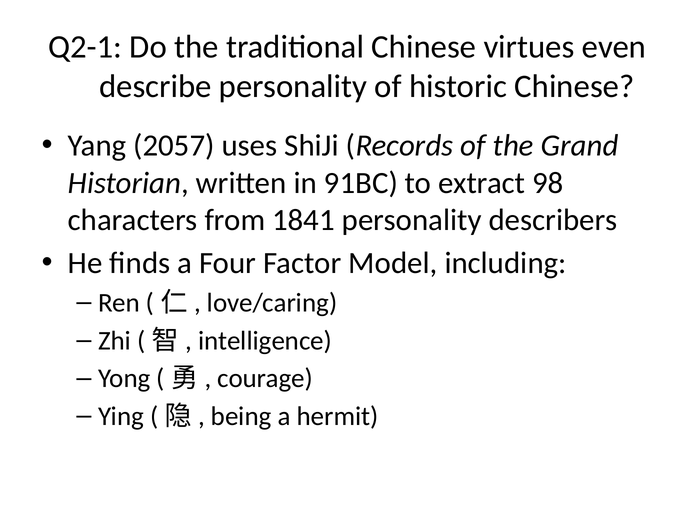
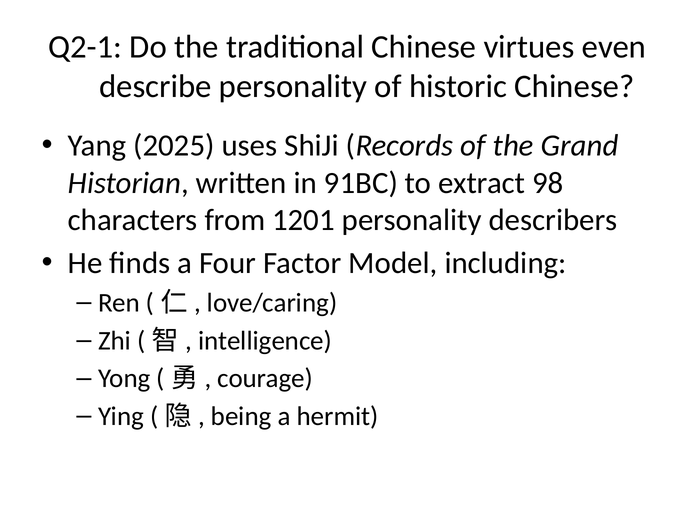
2057: 2057 -> 2025
1841: 1841 -> 1201
